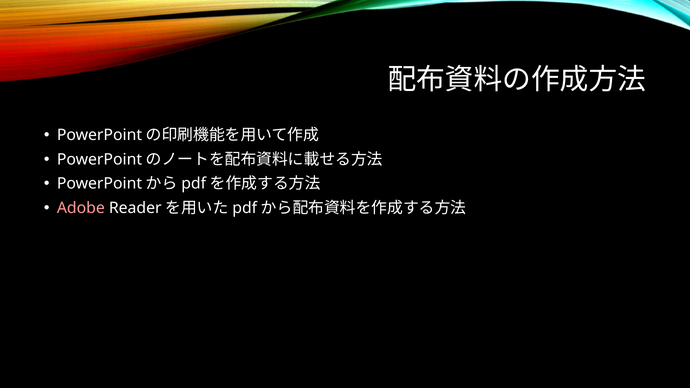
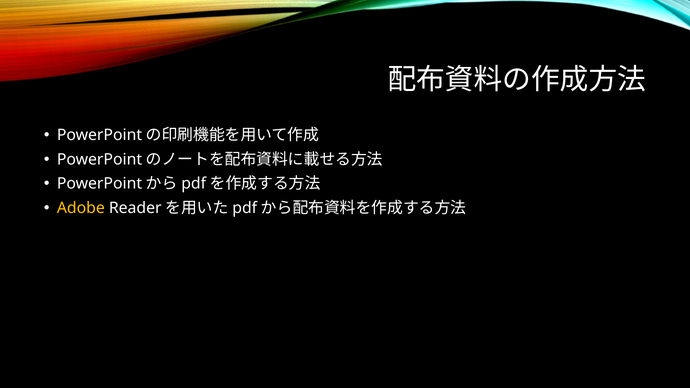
Adobe colour: pink -> yellow
